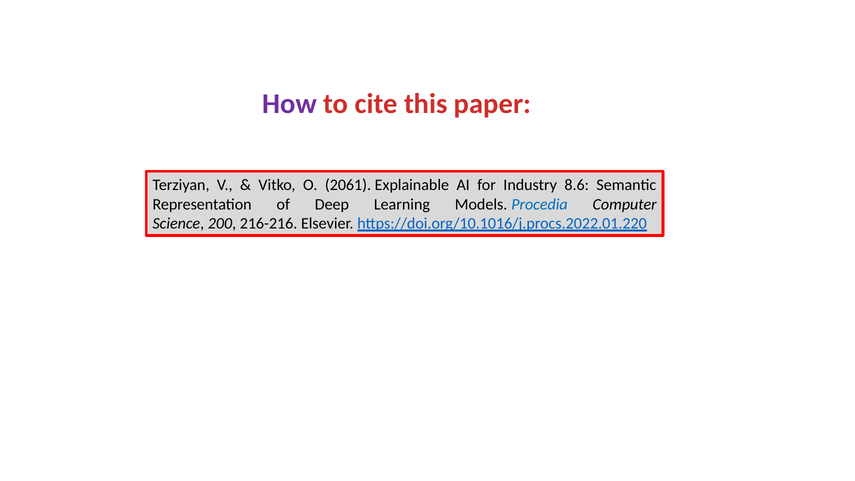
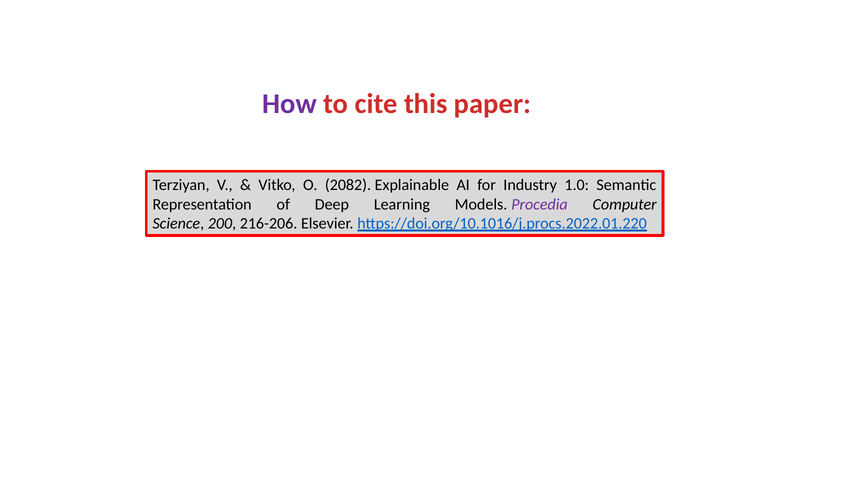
2061: 2061 -> 2082
8.6: 8.6 -> 1.0
Procedia colour: blue -> purple
216-216: 216-216 -> 216-206
